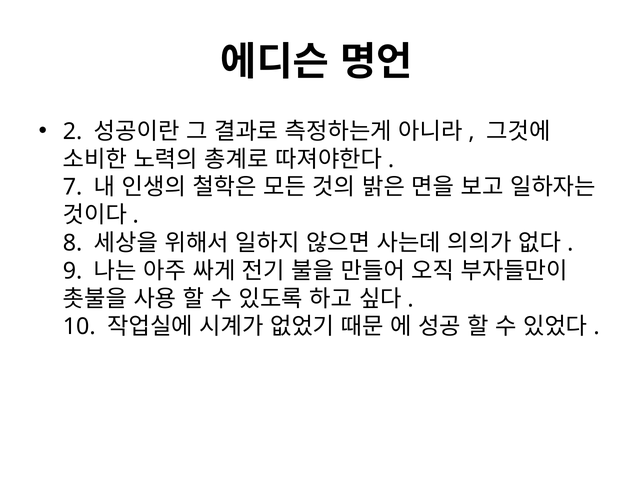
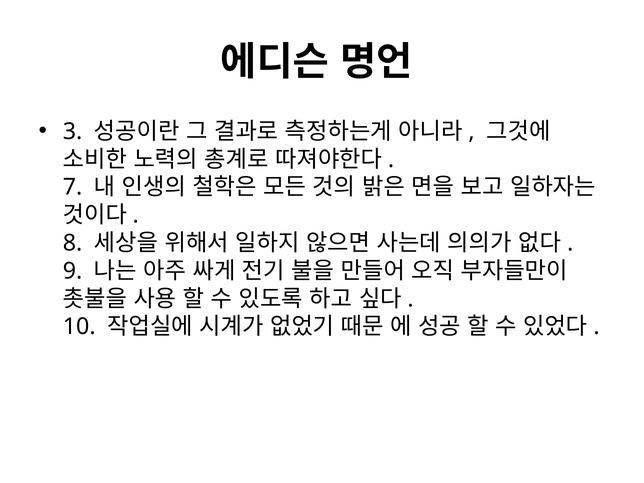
2: 2 -> 3
